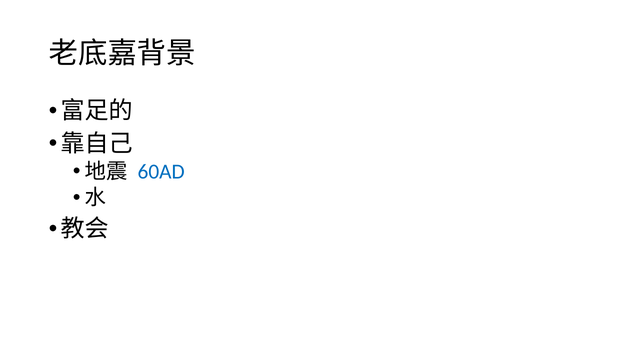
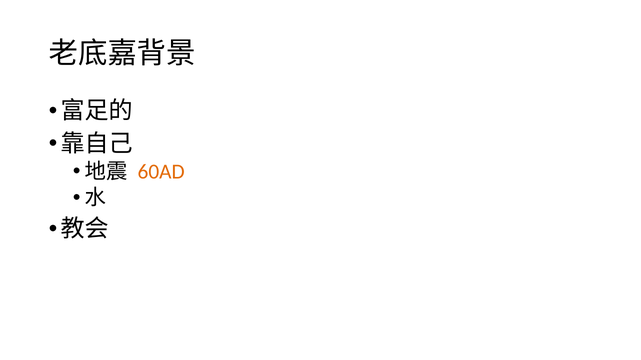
60AD colour: blue -> orange
